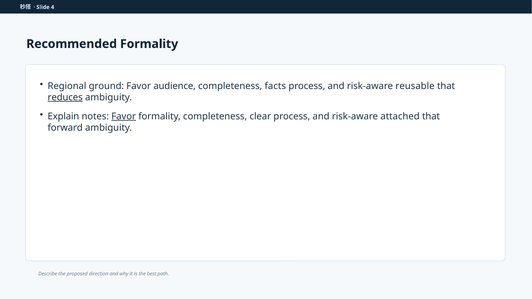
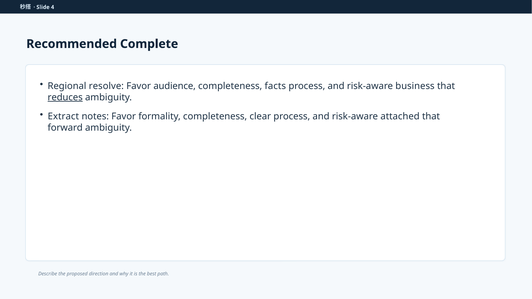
Recommended Formality: Formality -> Complete
ground: ground -> resolve
reusable: reusable -> business
Explain: Explain -> Extract
Favor at (124, 116) underline: present -> none
